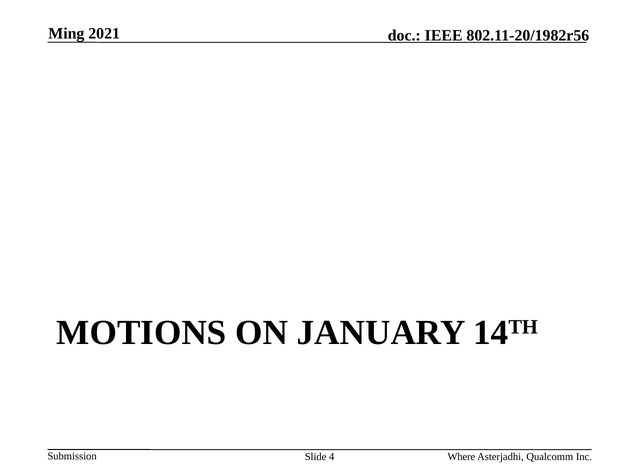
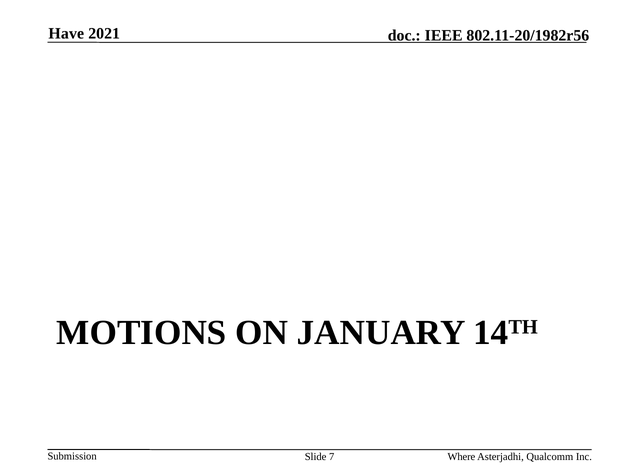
Ming: Ming -> Have
4: 4 -> 7
